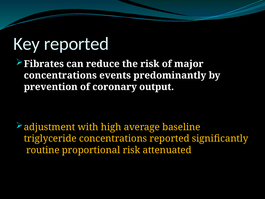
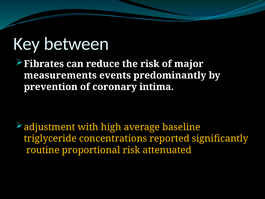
Key reported: reported -> between
concentrations at (60, 75): concentrations -> measurements
output: output -> intima
